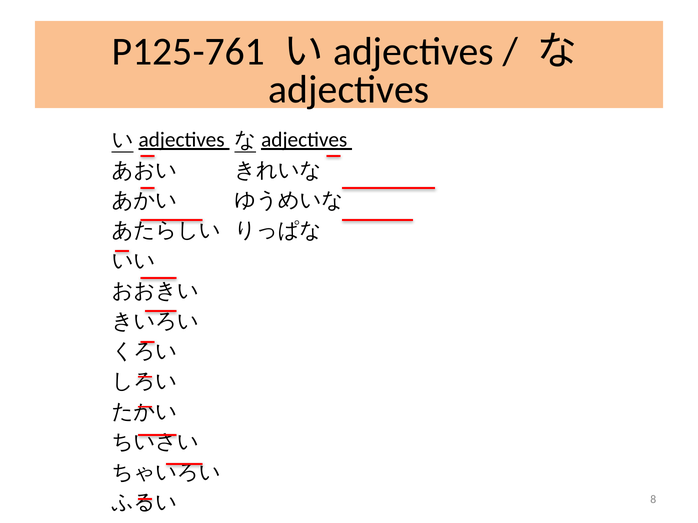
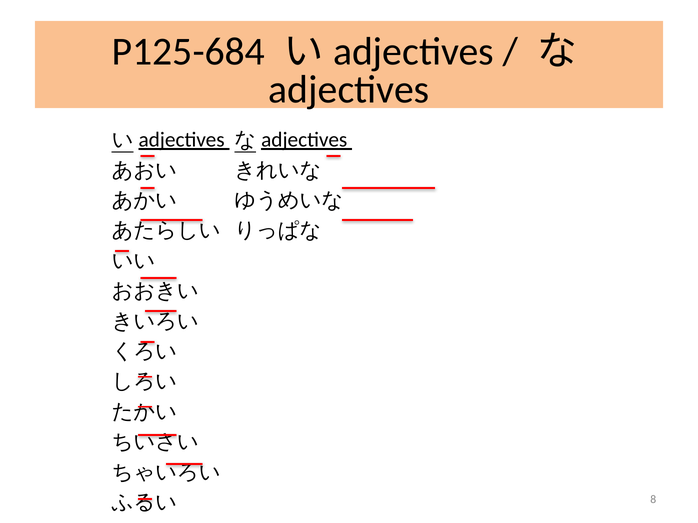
P125-761: P125-761 -> P125-684
